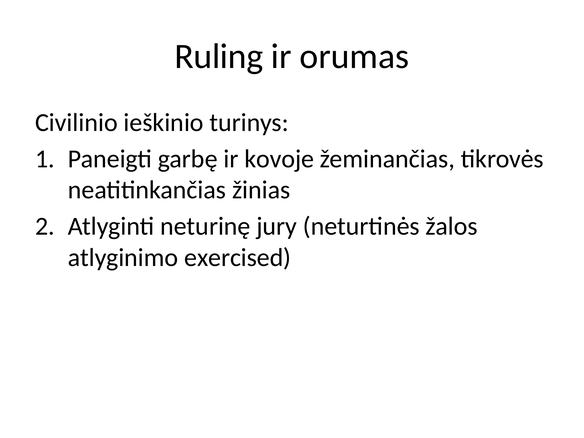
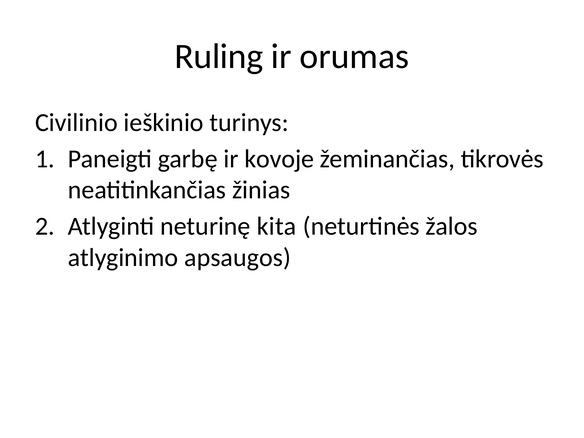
jury: jury -> kita
exercised: exercised -> apsaugos
